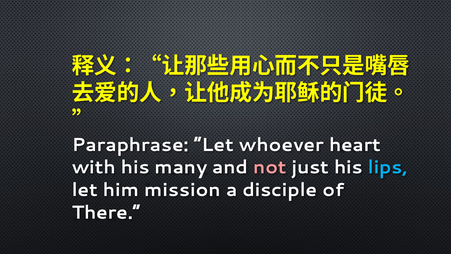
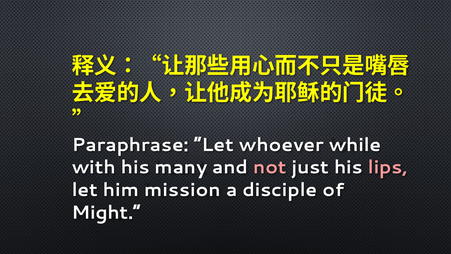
heart: heart -> while
lips colour: light blue -> pink
There: There -> Might
